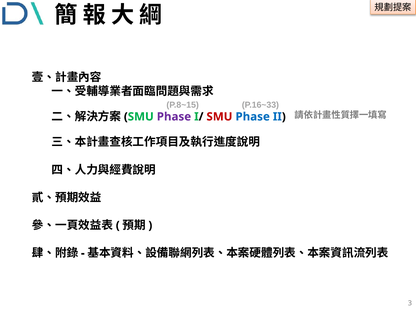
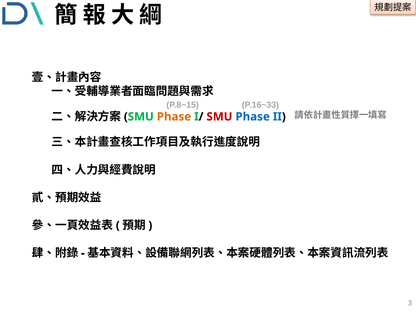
Phase at (174, 117) colour: purple -> orange
